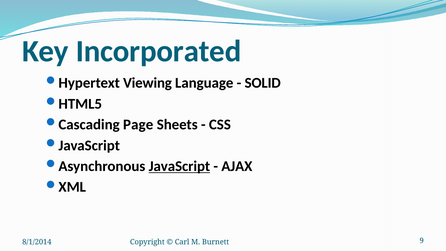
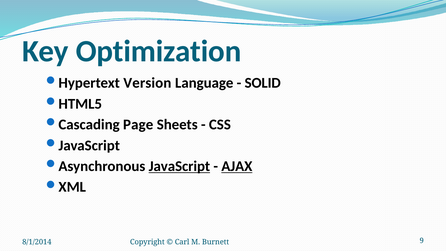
Incorporated: Incorporated -> Optimization
Viewing: Viewing -> Version
AJAX underline: none -> present
